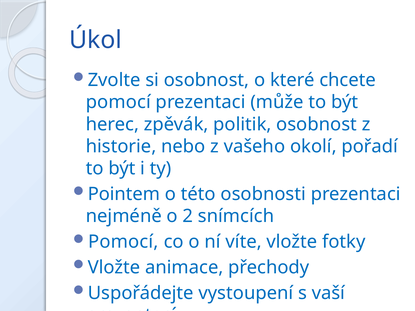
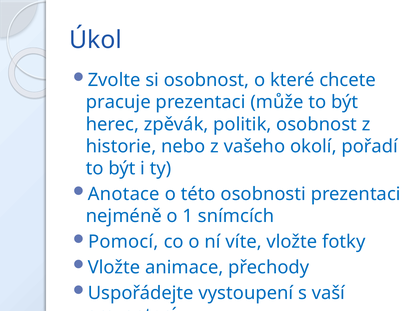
pomocí at (118, 102): pomocí -> pracuje
Pointem: Pointem -> Anotace
2: 2 -> 1
